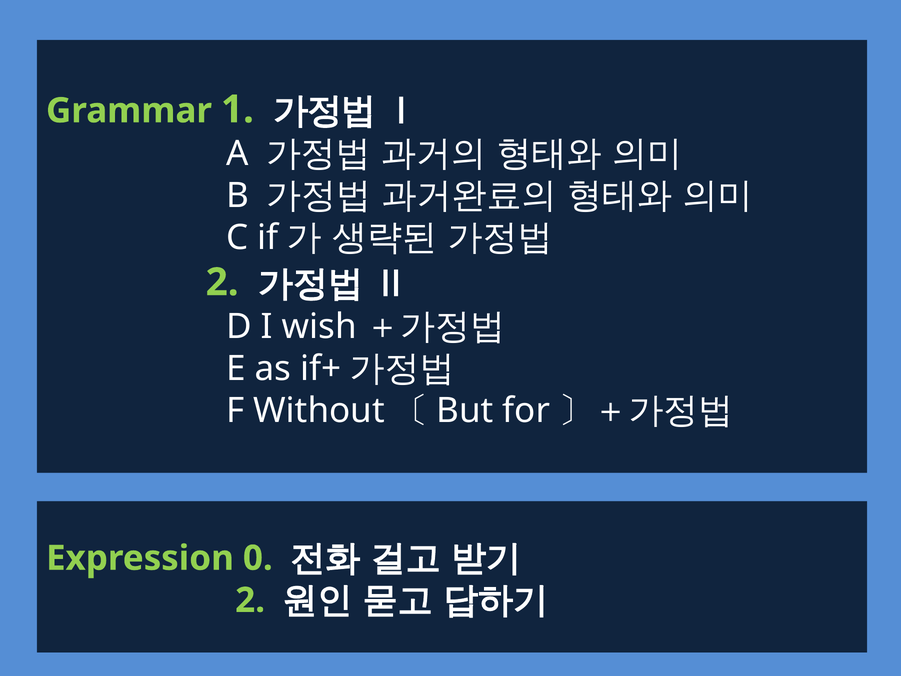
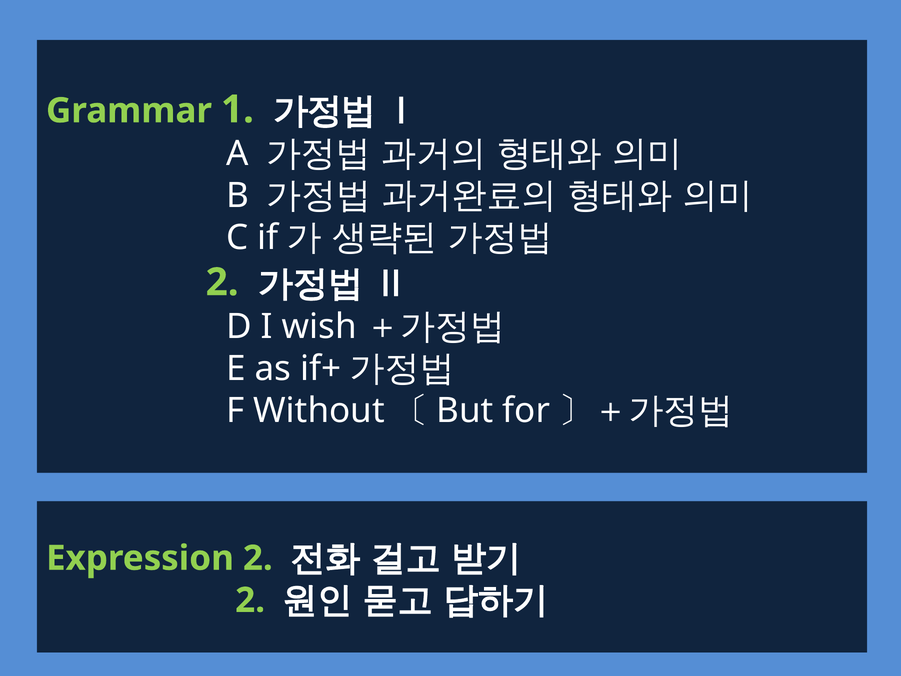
Expression 0: 0 -> 2
